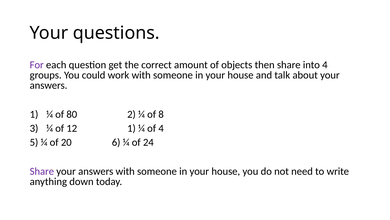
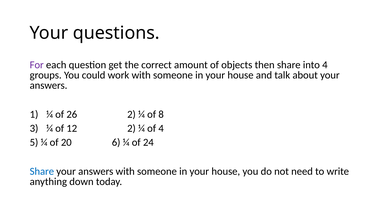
80: 80 -> 26
12 1: 1 -> 2
Share at (42, 171) colour: purple -> blue
